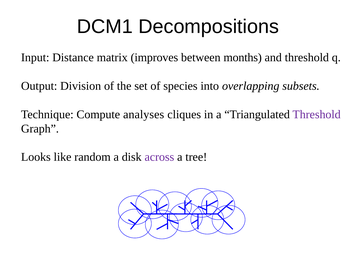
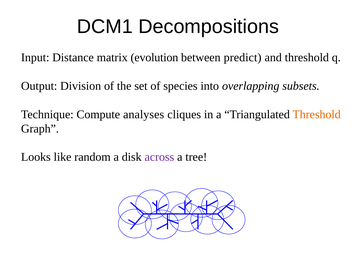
improves: improves -> evolution
months: months -> predict
Threshold at (317, 114) colour: purple -> orange
